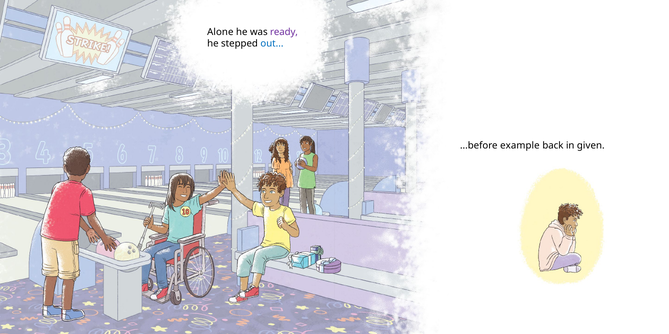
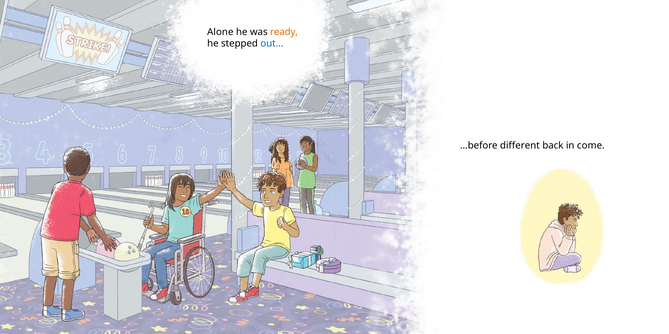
ready colour: purple -> orange
example: example -> different
given: given -> come
